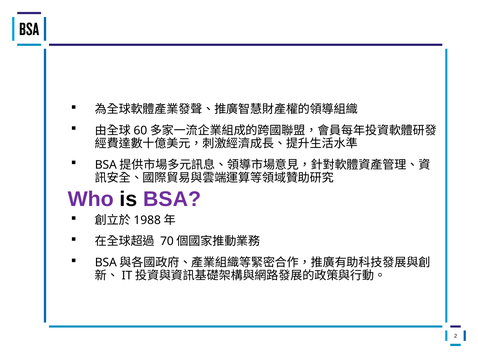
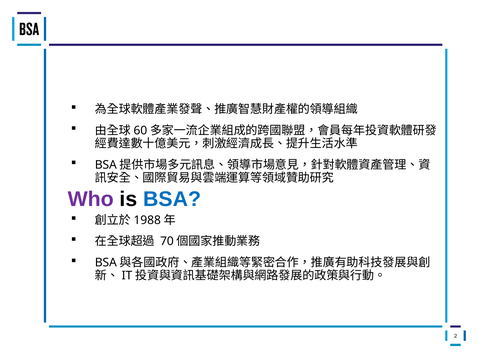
BSA colour: purple -> blue
